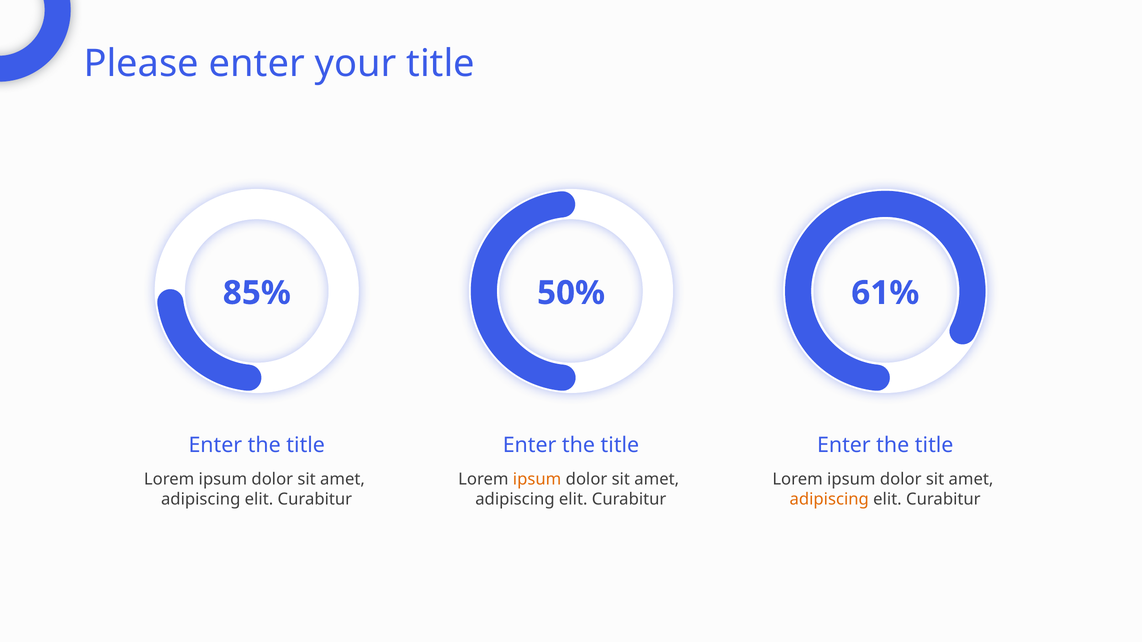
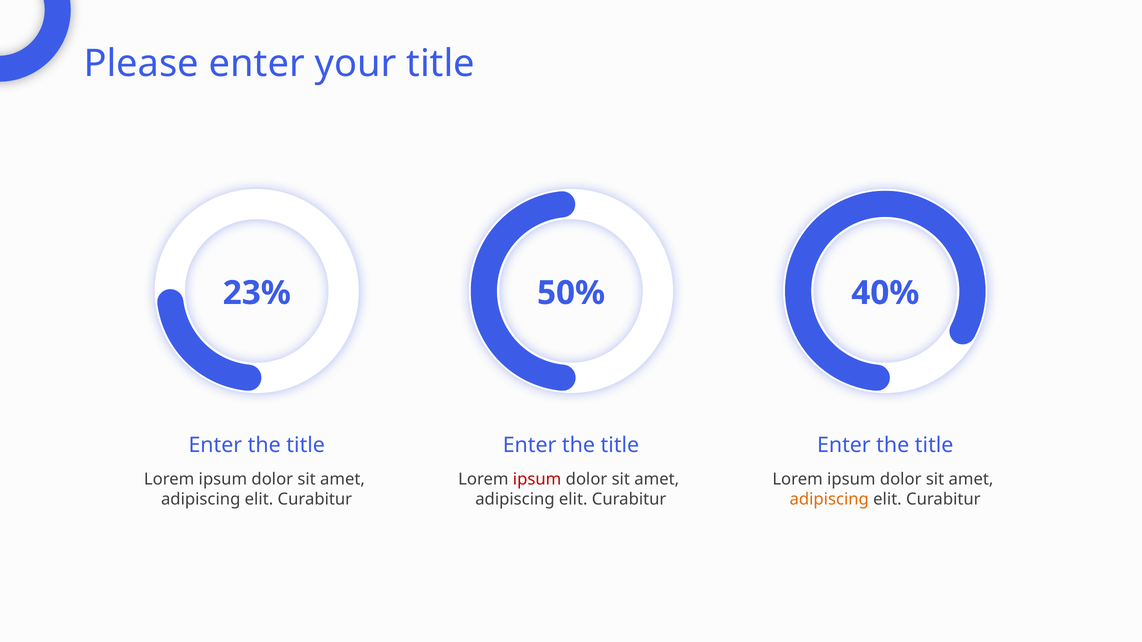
85%: 85% -> 23%
61%: 61% -> 40%
ipsum at (537, 480) colour: orange -> red
